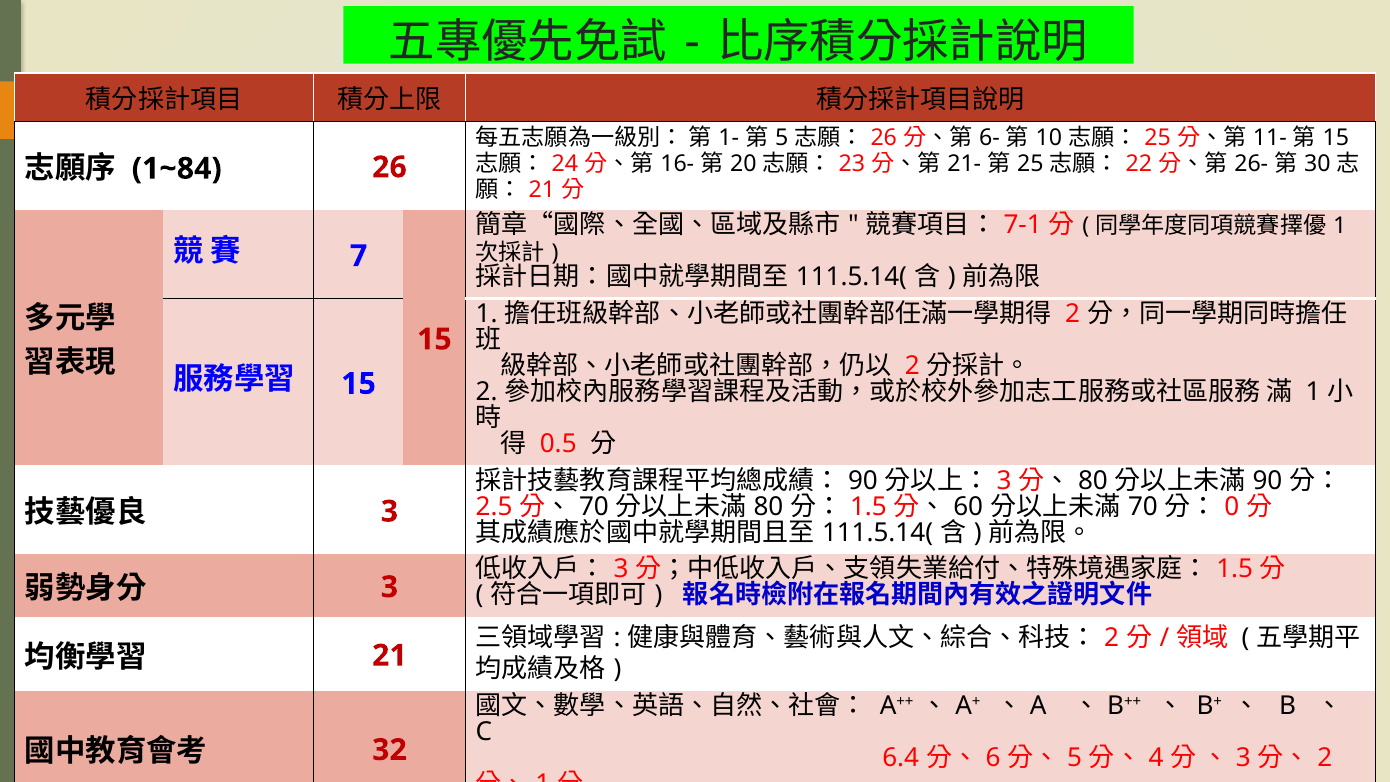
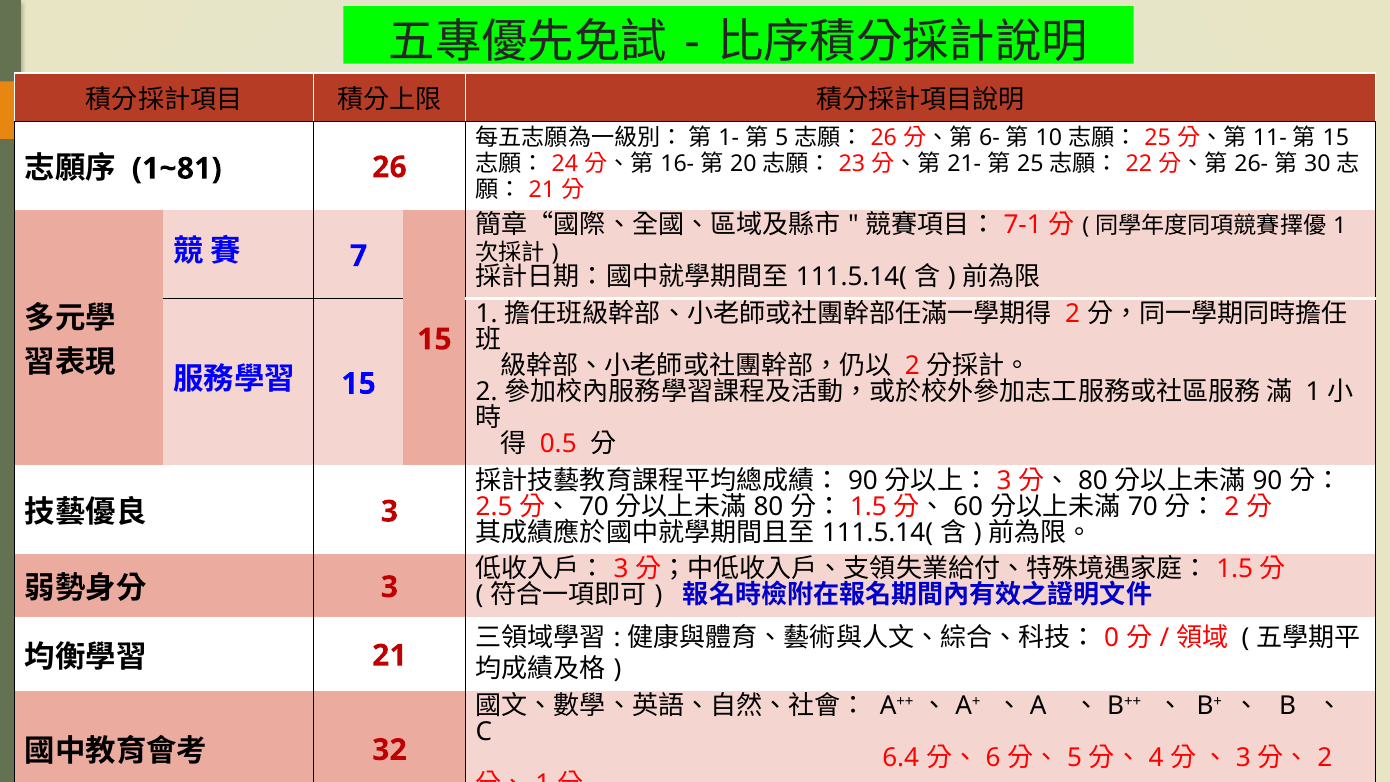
1~84: 1~84 -> 1~81
0 at (1232, 506): 0 -> 2
2 at (1112, 637): 2 -> 0
